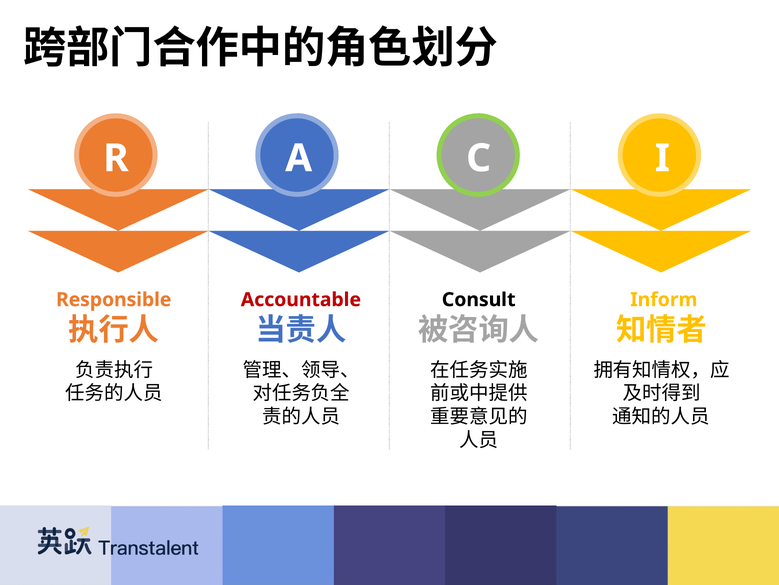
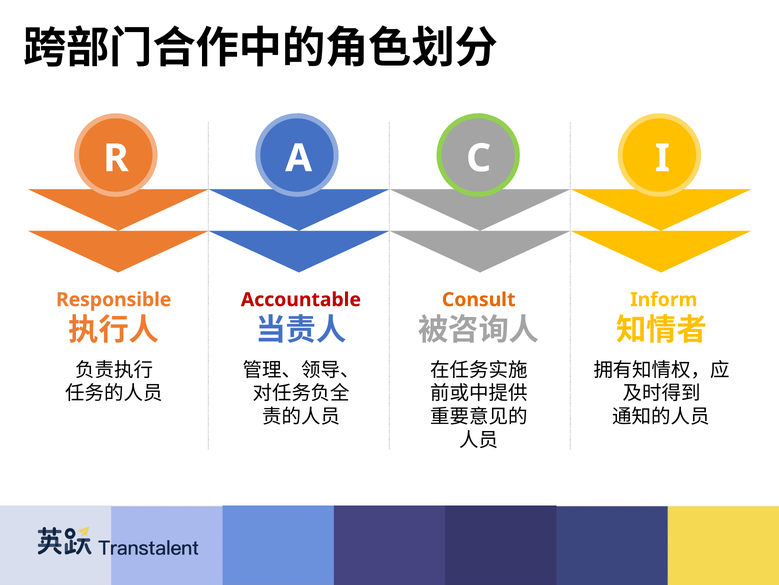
Consult colour: black -> orange
